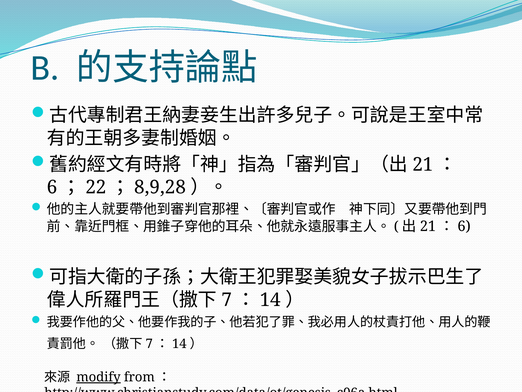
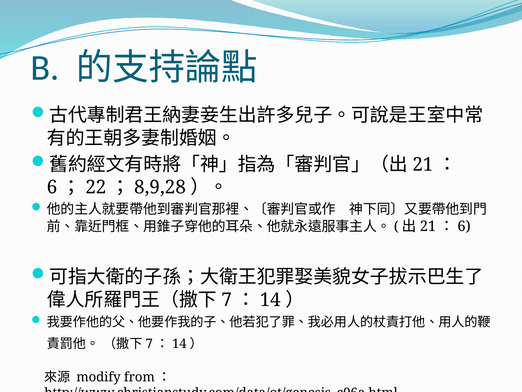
modify underline: present -> none
